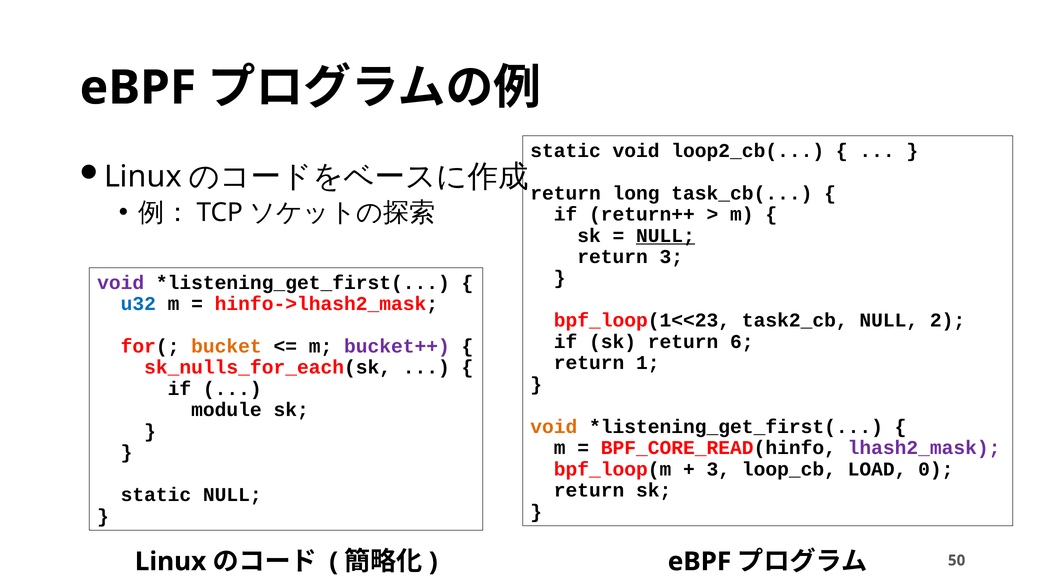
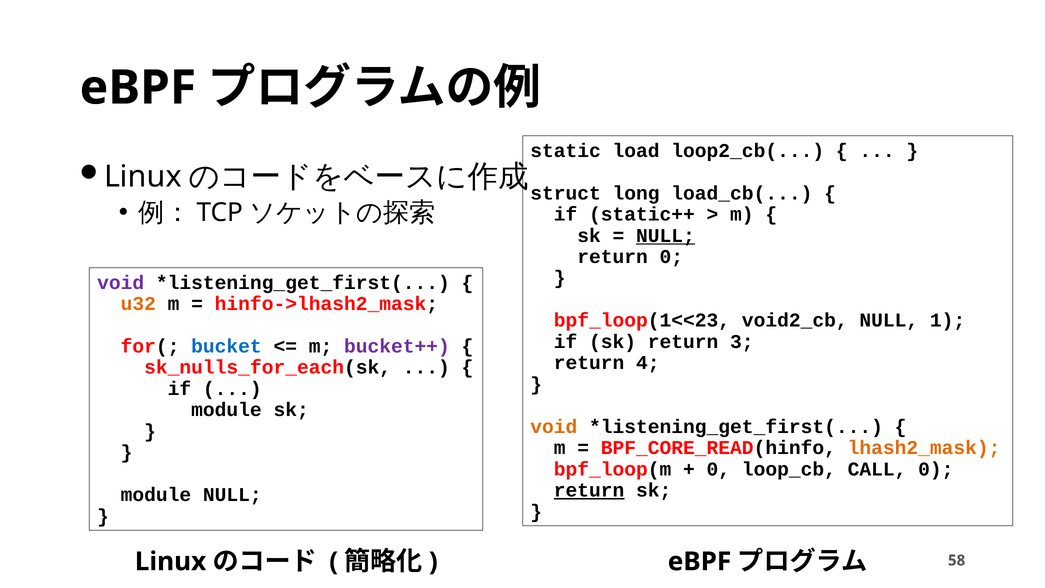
static void: void -> load
return at (566, 193): return -> struct
task_cb(: task_cb( -> load_cb(
return++: return++ -> static++
return 3: 3 -> 0
u32 colour: blue -> orange
task2_cb: task2_cb -> void2_cb
2: 2 -> 1
6: 6 -> 3
bucket colour: orange -> blue
1: 1 -> 4
lhash2_mask colour: purple -> orange
3 at (718, 469): 3 -> 0
LOAD: LOAD -> CALL
return at (589, 490) underline: none -> present
static at (156, 495): static -> module
50: 50 -> 58
